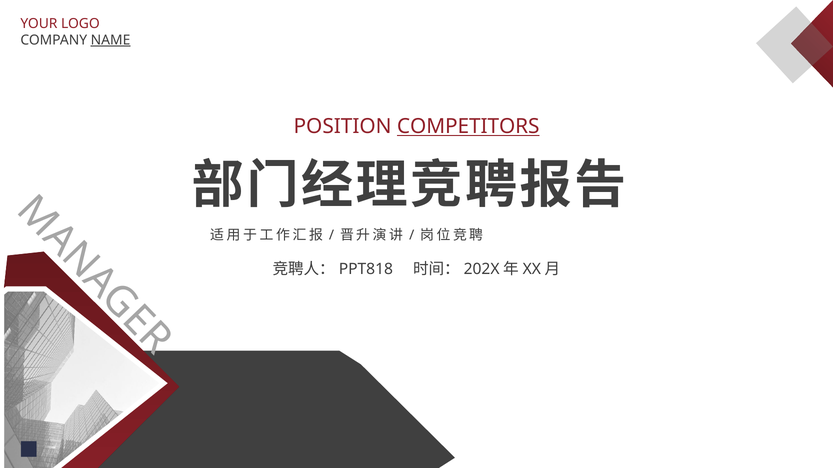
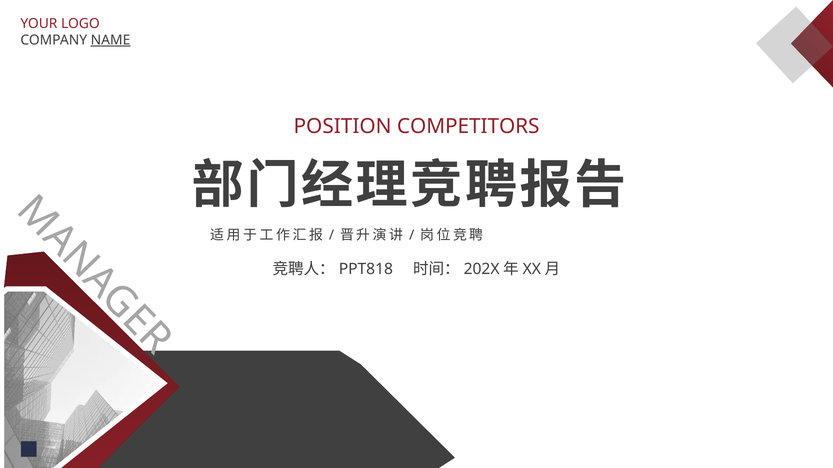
COMPETITORS underline: present -> none
